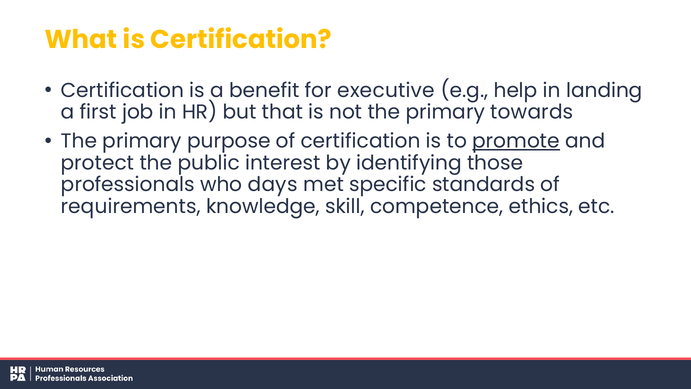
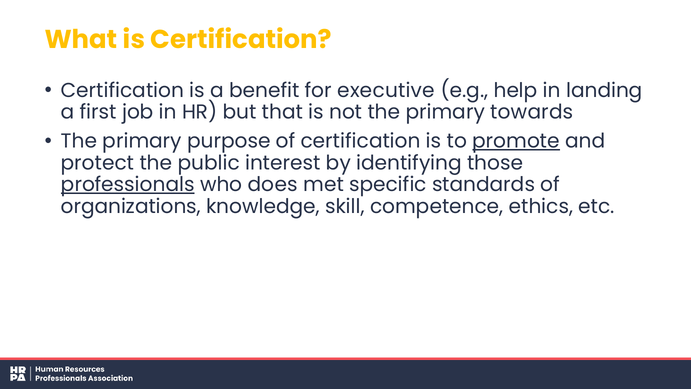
professionals underline: none -> present
days: days -> does
requirements: requirements -> organizations
